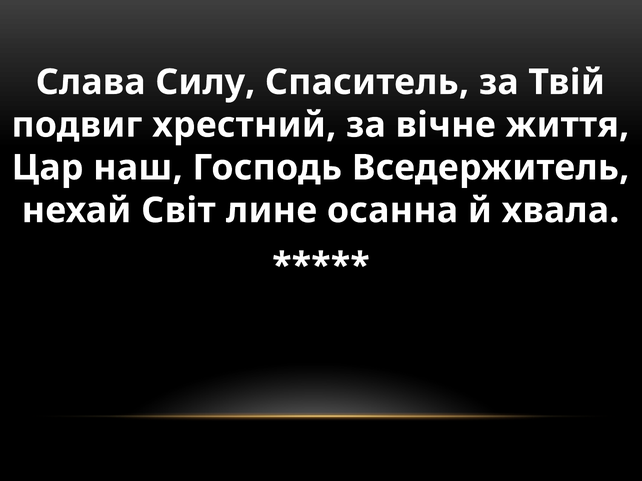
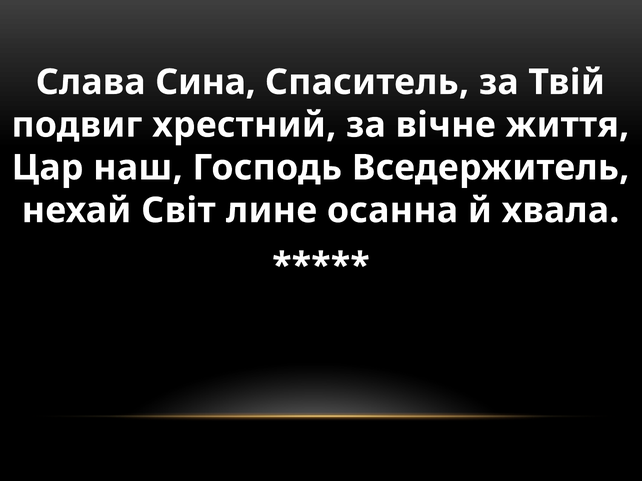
Силу: Силу -> Сина
